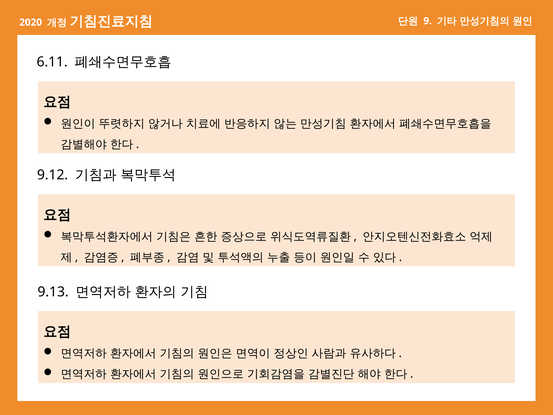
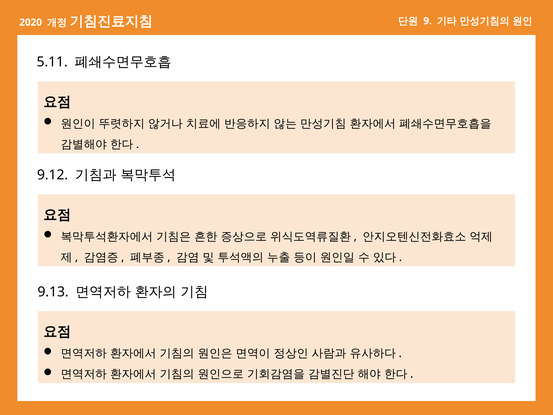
6.11: 6.11 -> 5.11
